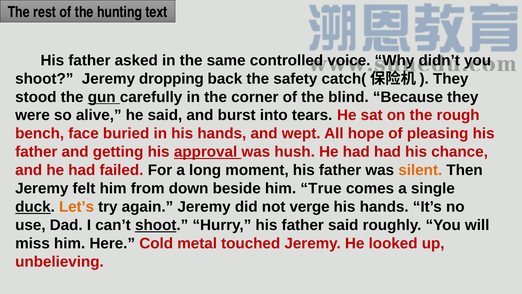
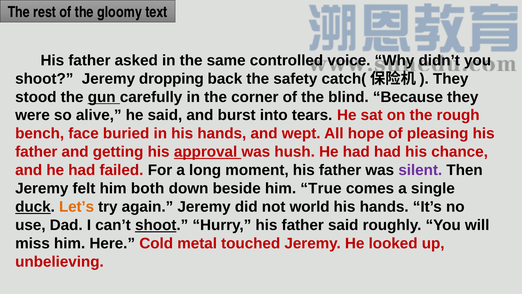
hunting: hunting -> gloomy
silent colour: orange -> purple
from: from -> both
verge: verge -> world
